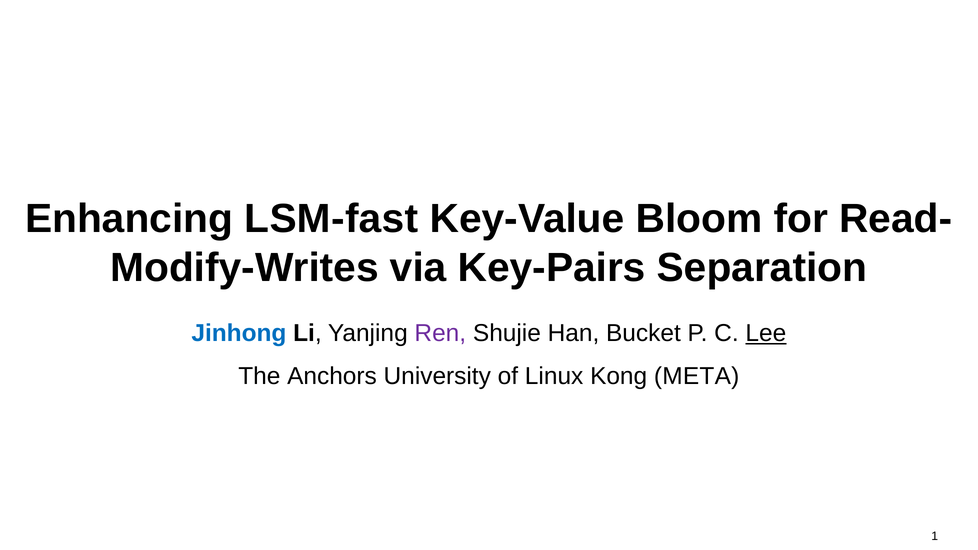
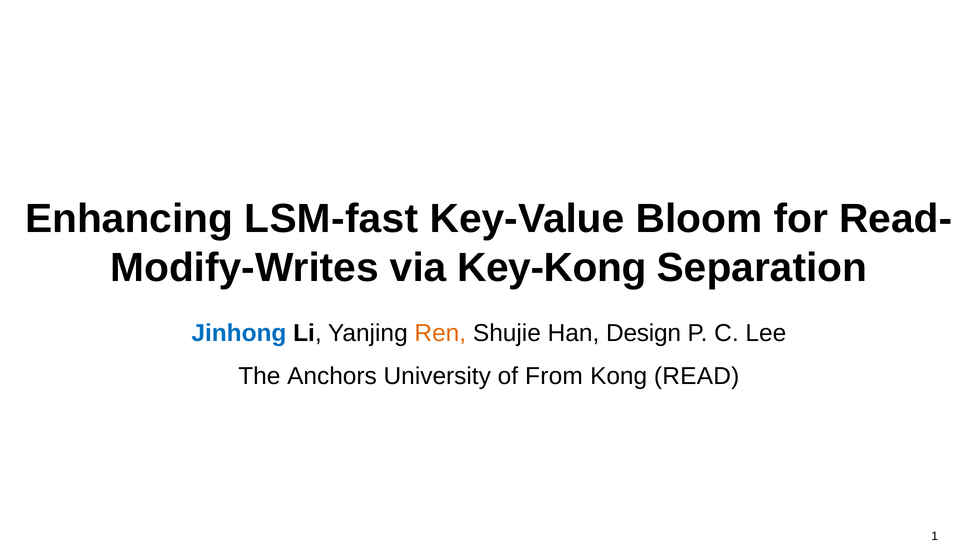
Key-Pairs: Key-Pairs -> Key-Kong
Ren colour: purple -> orange
Bucket: Bucket -> Design
Lee underline: present -> none
Linux: Linux -> From
META: META -> READ
